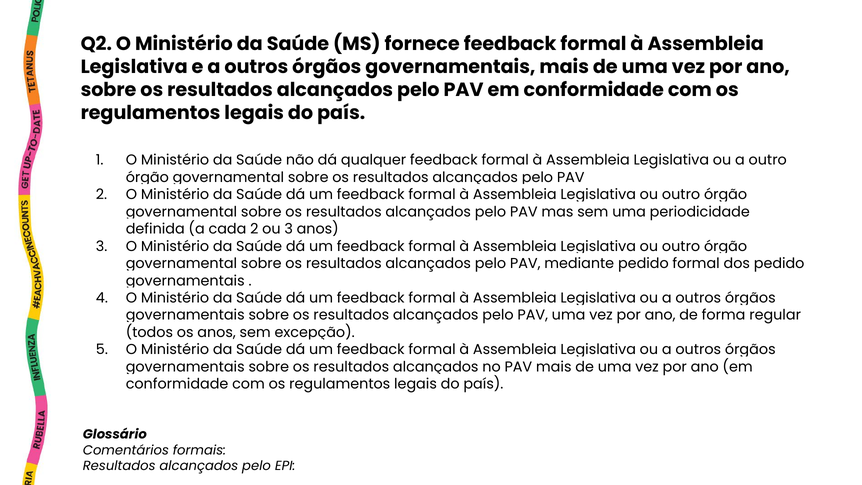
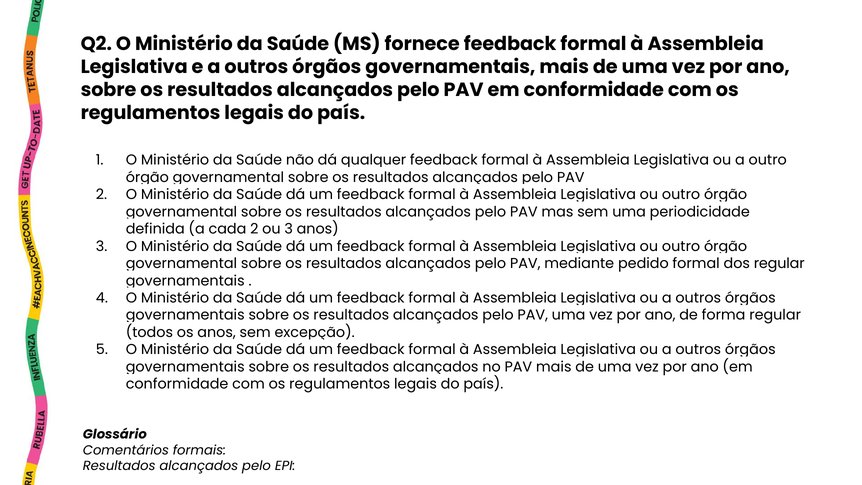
dos pedido: pedido -> regular
